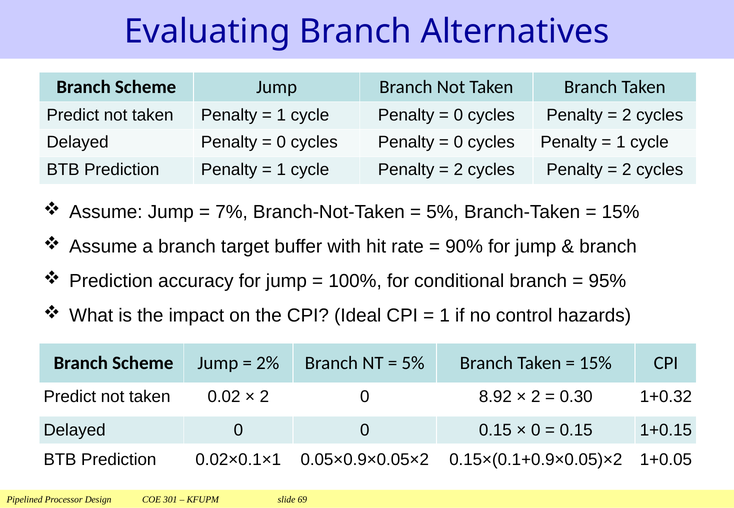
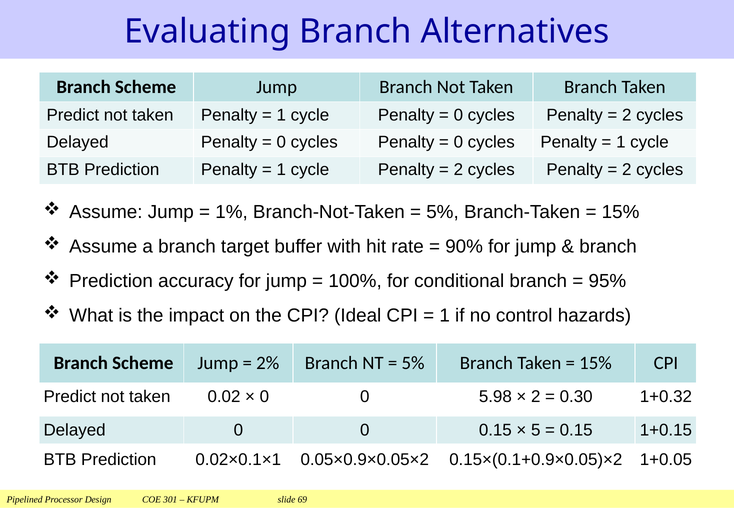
7%: 7% -> 1%
2 at (264, 397): 2 -> 0
8.92: 8.92 -> 5.98
0 at (536, 430): 0 -> 5
